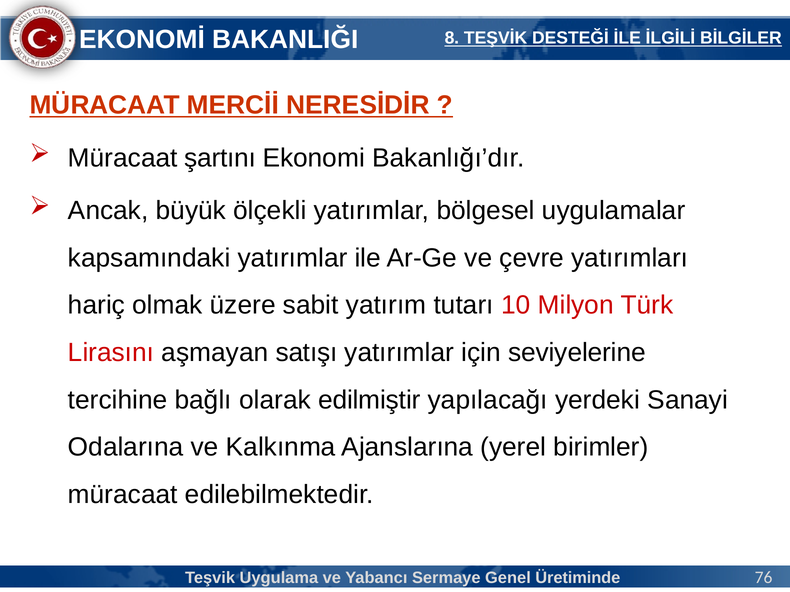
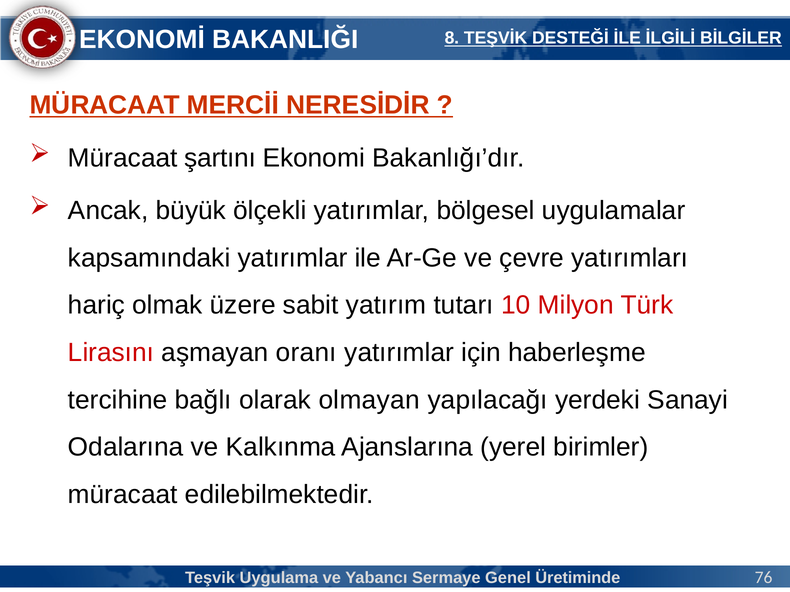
satışı: satışı -> oranı
seviyelerine: seviyelerine -> haberleşme
edilmiştir: edilmiştir -> olmayan
